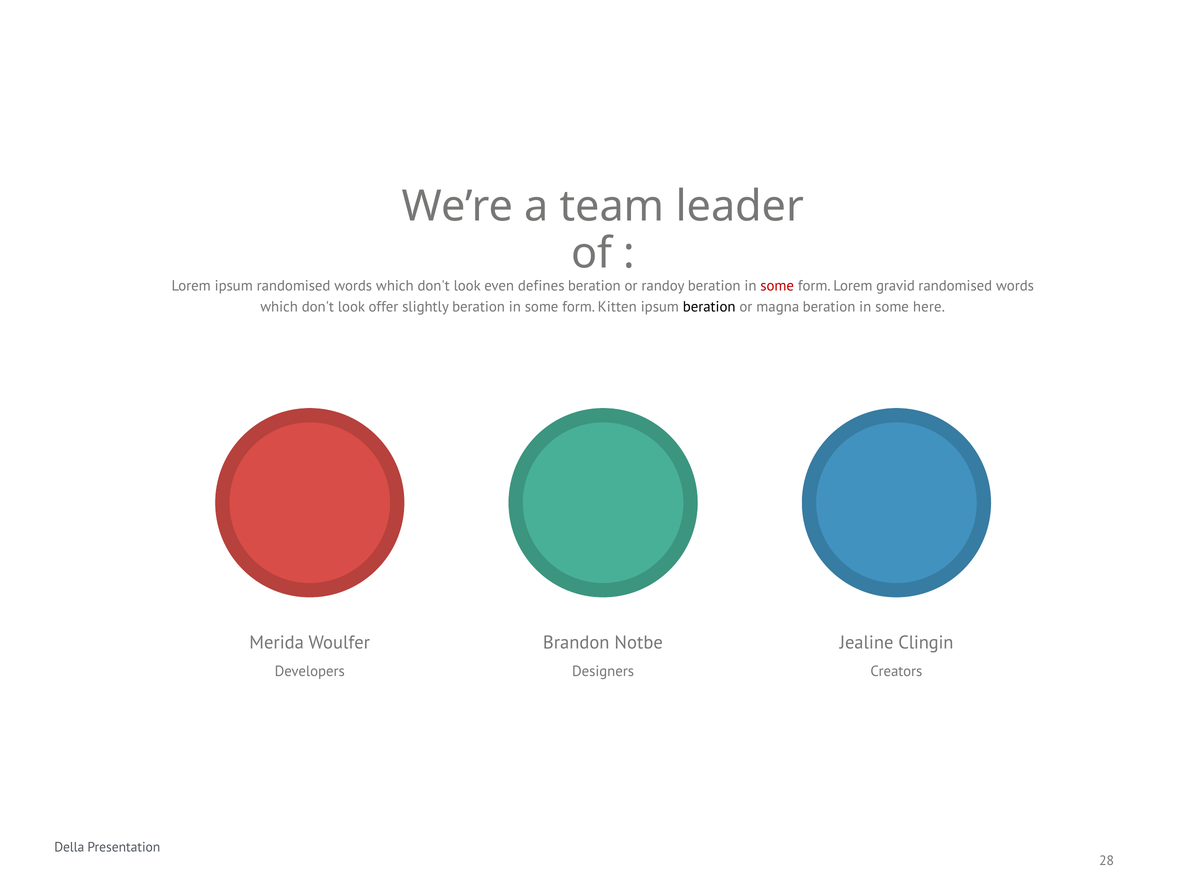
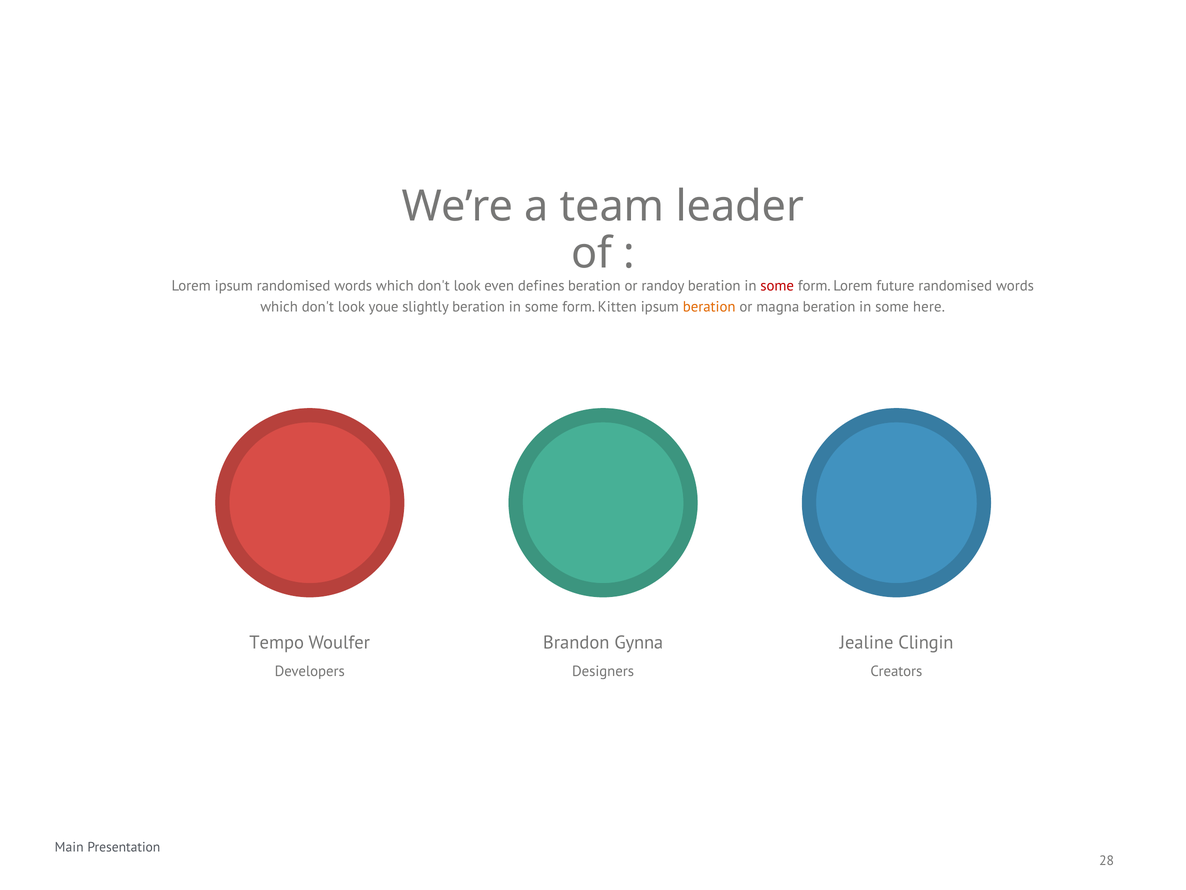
gravid: gravid -> future
offer: offer -> youe
beration at (709, 307) colour: black -> orange
Merida: Merida -> Tempo
Notbe: Notbe -> Gynna
Della: Della -> Main
